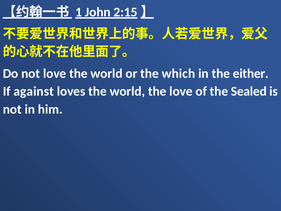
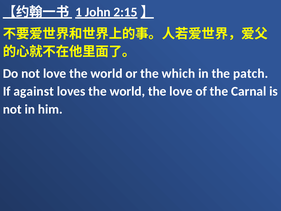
either: either -> patch
Sealed: Sealed -> Carnal
